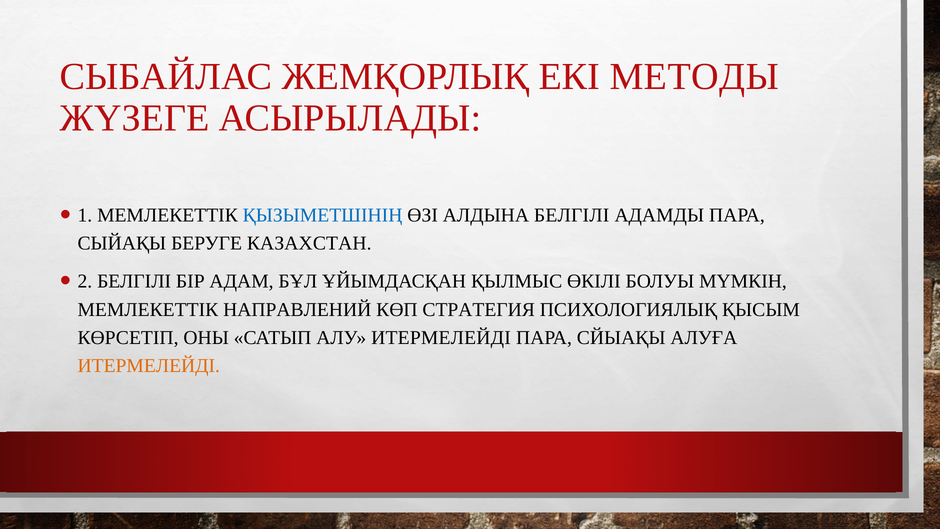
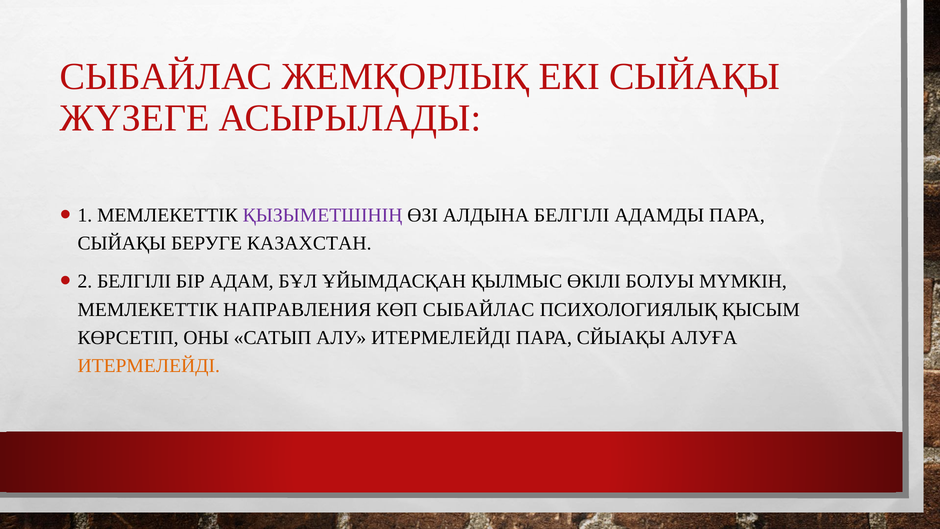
ЕКІ МЕТОДЫ: МЕТОДЫ -> СЫЙАҚЫ
ҚЫЗЫМЕТШІНІҢ colour: blue -> purple
НАПРАВЛЕНИЙ: НАПРАВЛЕНИЙ -> НАПРАВЛЕНИЯ
КӨП СТРАТЕГИЯ: СТРАТЕГИЯ -> СЫБАЙЛАС
